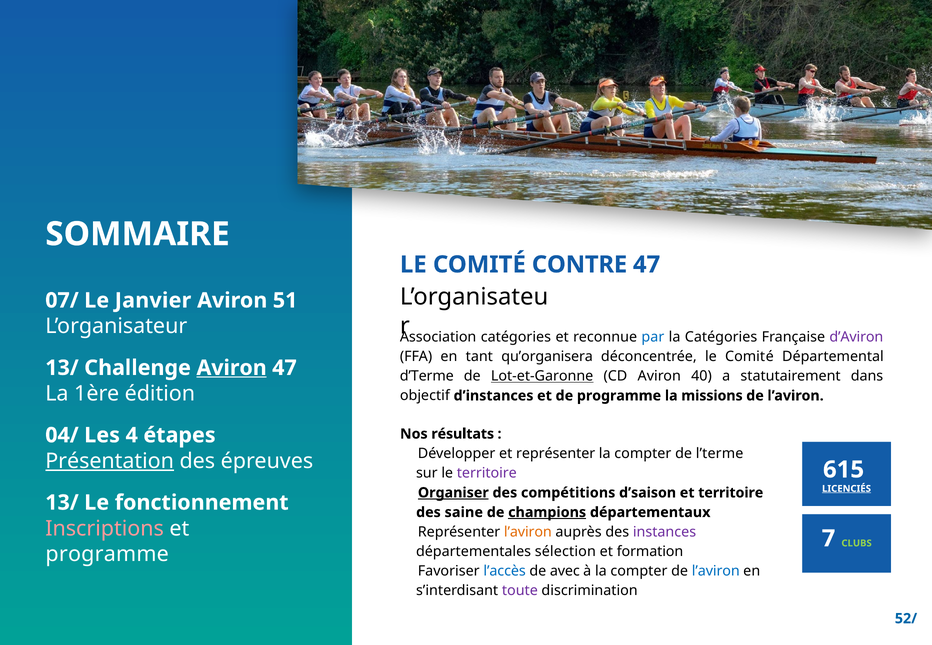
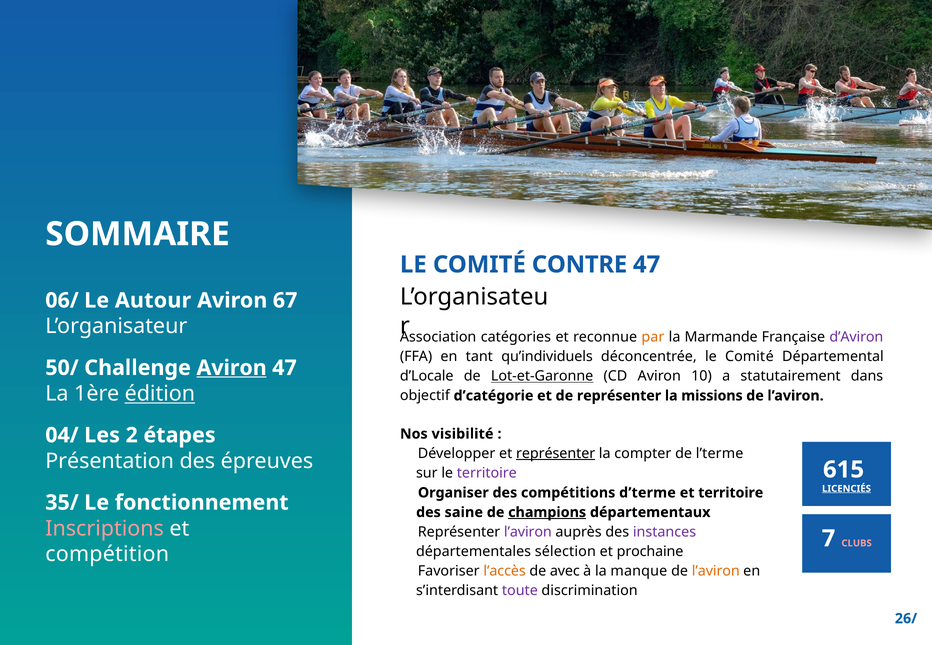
07/: 07/ -> 06/
Janvier: Janvier -> Autour
51: 51 -> 67
par colour: blue -> orange
la Catégories: Catégories -> Marmande
qu’organisera: qu’organisera -> qu’individuels
13/ at (62, 368): 13/ -> 50/
d’Terme: d’Terme -> d’Locale
40: 40 -> 10
édition underline: none -> present
d’instances: d’instances -> d’catégorie
de programme: programme -> représenter
résultats: résultats -> visibilité
4: 4 -> 2
représenter at (556, 454) underline: none -> present
Présentation underline: present -> none
Organiser underline: present -> none
d’saison: d’saison -> d’terme
13/ at (62, 503): 13/ -> 35/
l’aviron at (528, 532) colour: orange -> purple
CLUBS colour: light green -> pink
formation: formation -> prochaine
programme at (107, 554): programme -> compétition
l’accès colour: blue -> orange
à la compter: compter -> manque
l’aviron at (716, 571) colour: blue -> orange
52/: 52/ -> 26/
